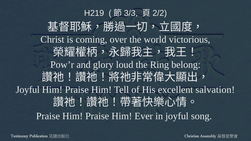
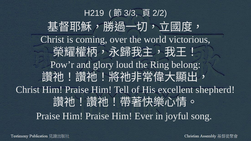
Joyful at (28, 90): Joyful -> Christ
salvation: salvation -> shepherd
